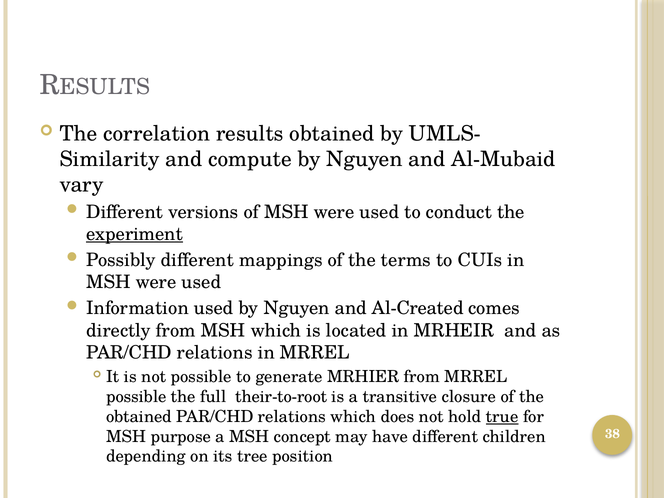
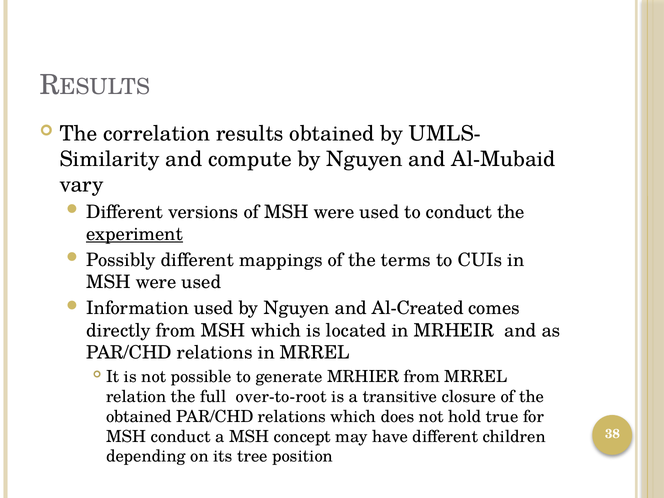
possible at (136, 397): possible -> relation
their-to-root: their-to-root -> over-to-root
true underline: present -> none
MSH purpose: purpose -> conduct
